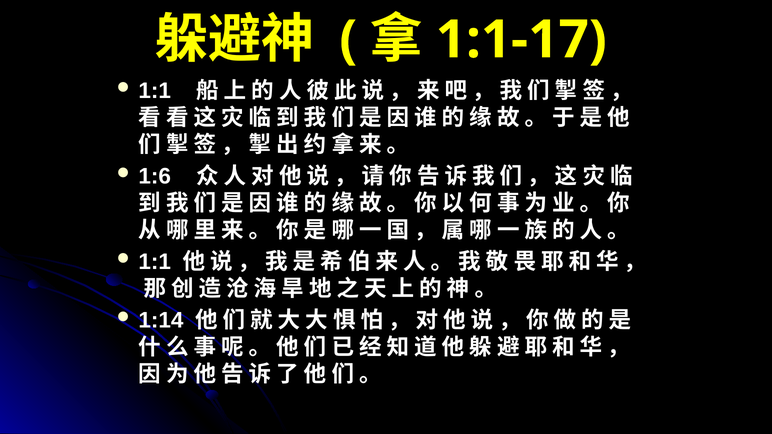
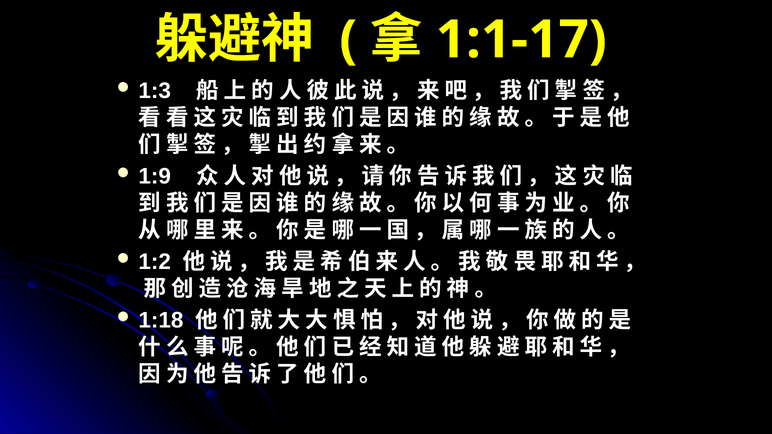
1:1 at (155, 91): 1:1 -> 1:3
1:6: 1:6 -> 1:9
1:1 at (155, 262): 1:1 -> 1:2
1:14: 1:14 -> 1:18
